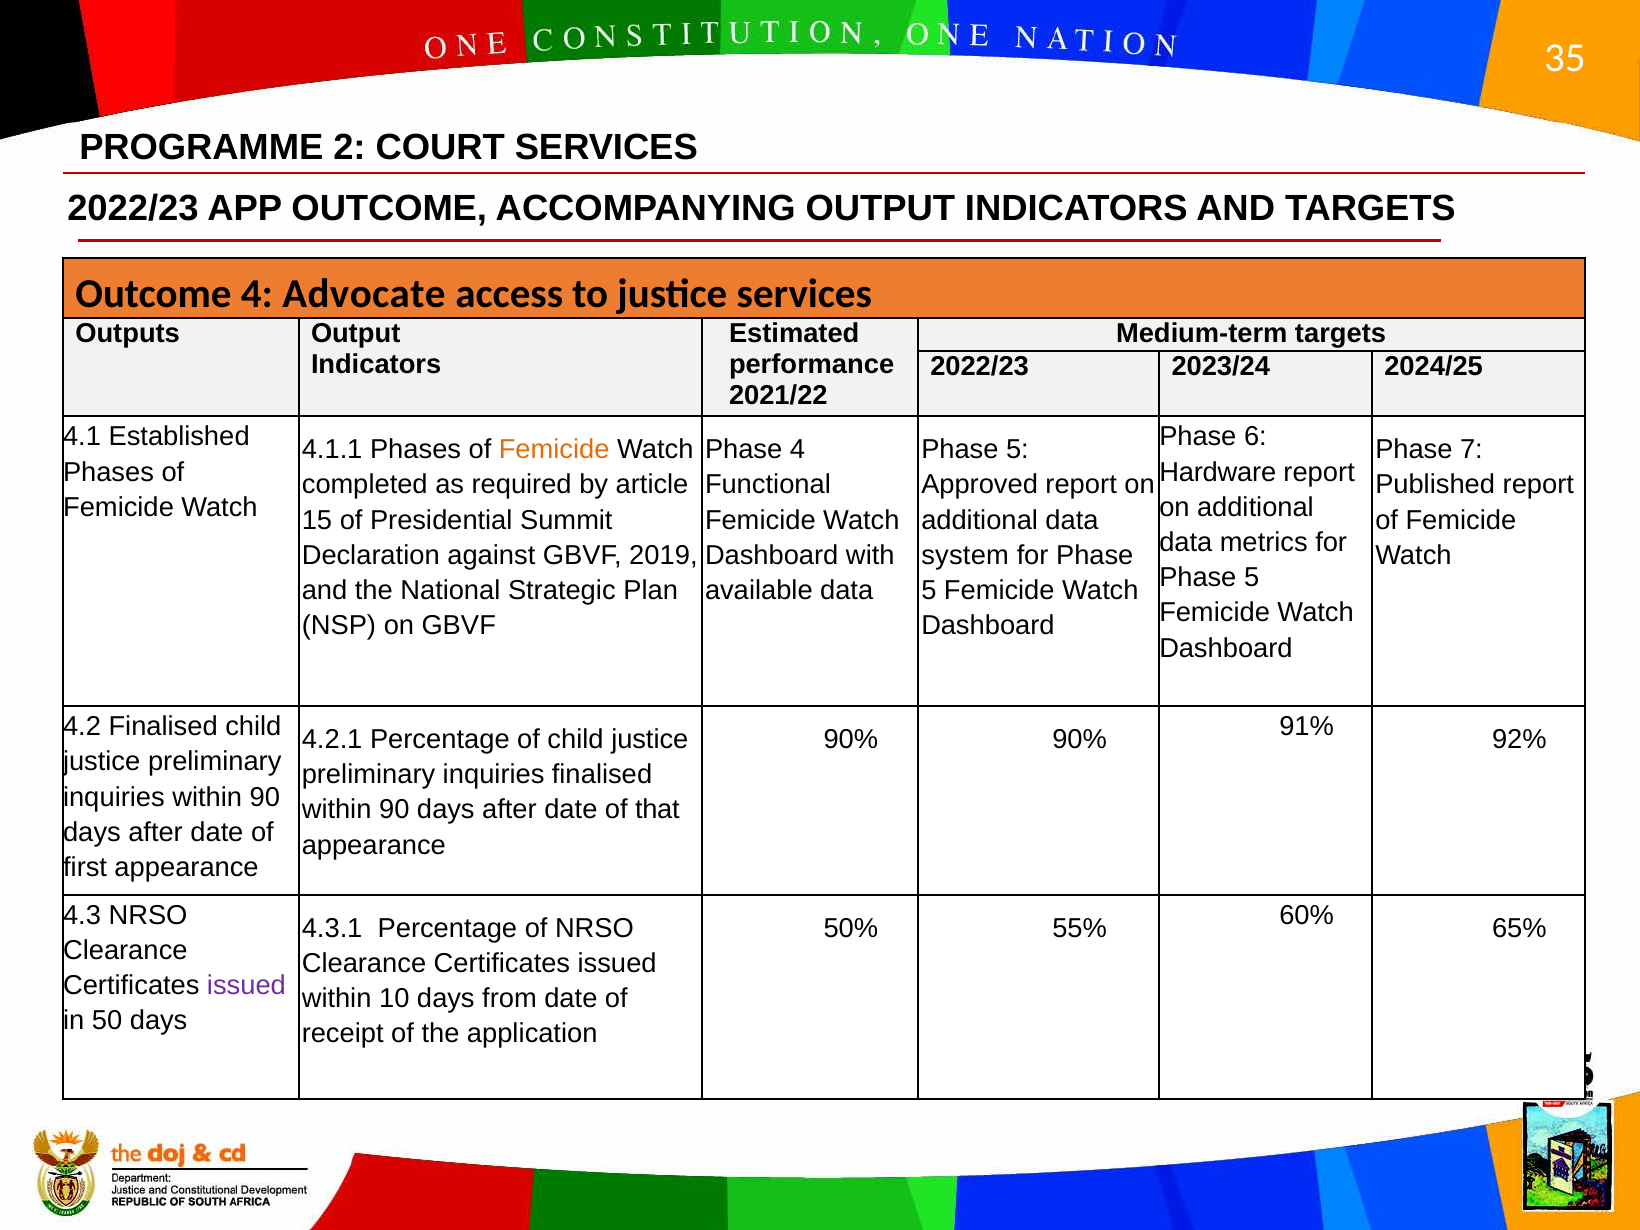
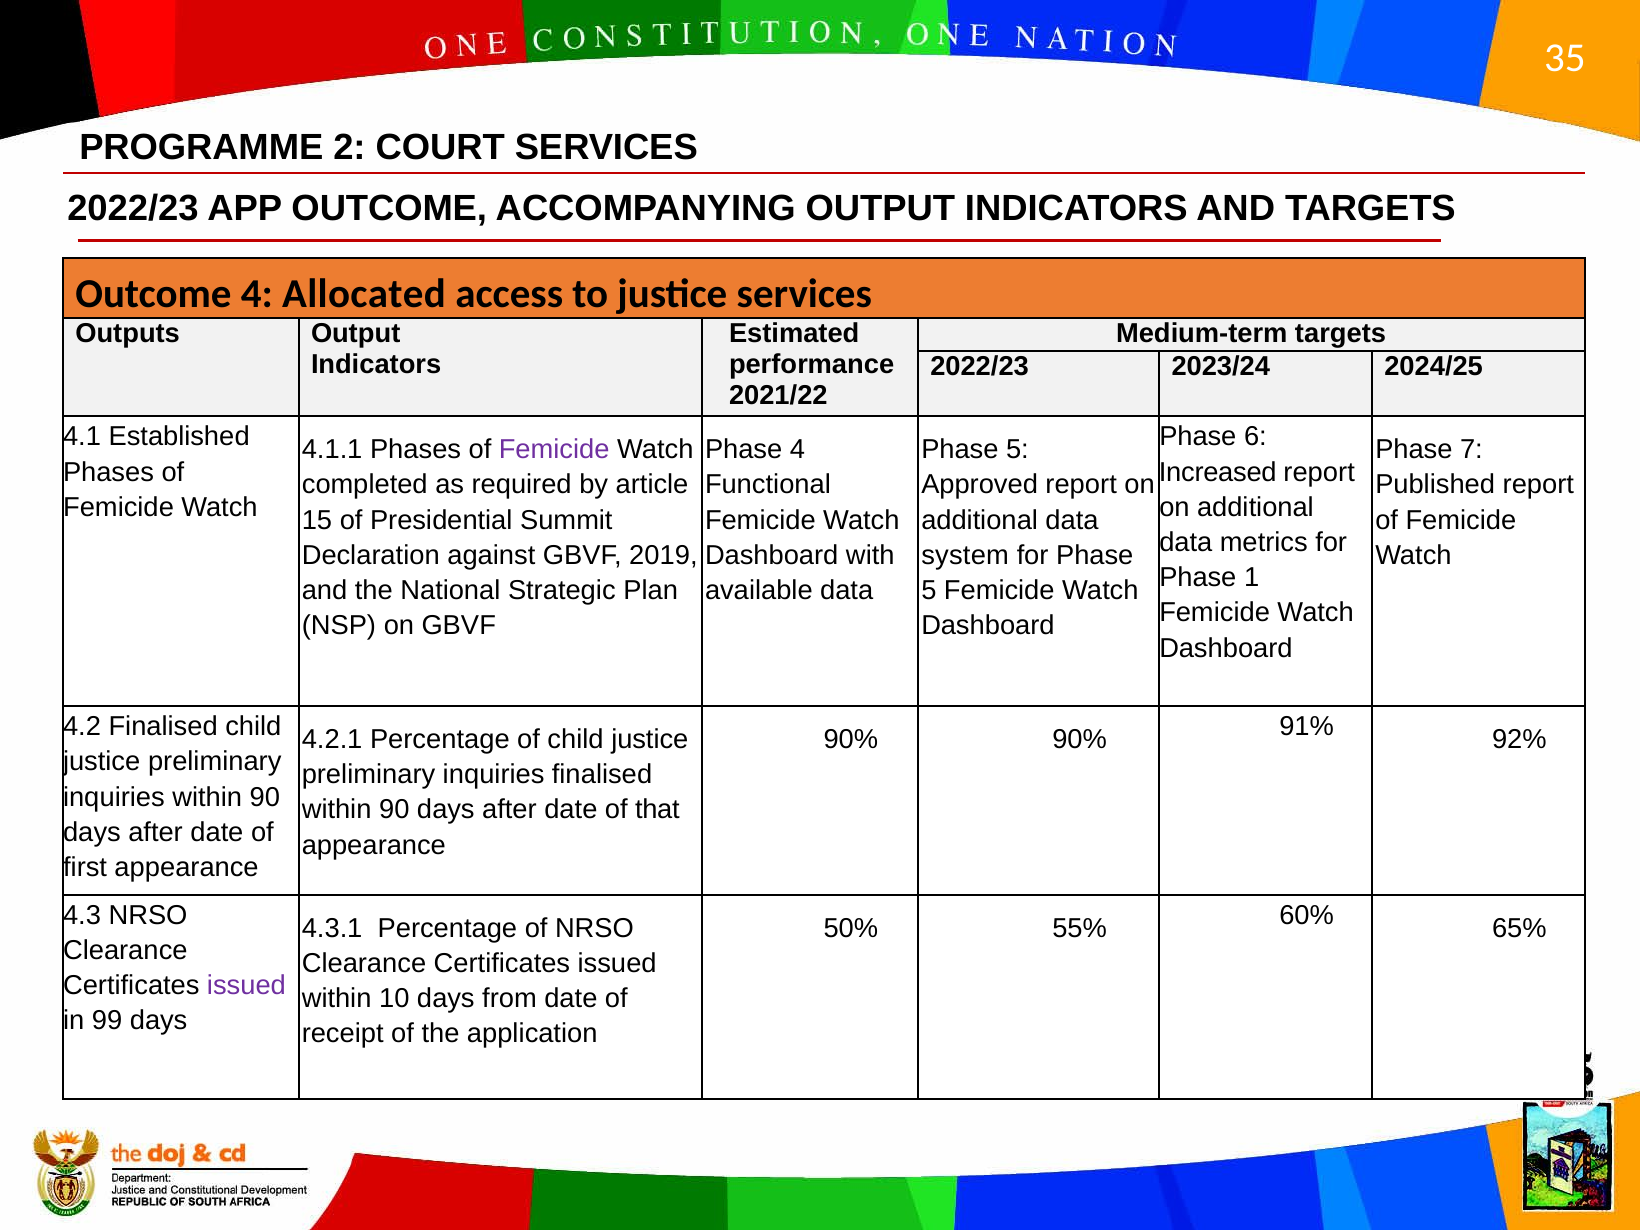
Advocate: Advocate -> Allocated
Femicide at (554, 450) colour: orange -> purple
Hardware: Hardware -> Increased
5 at (1252, 578): 5 -> 1
50: 50 -> 99
